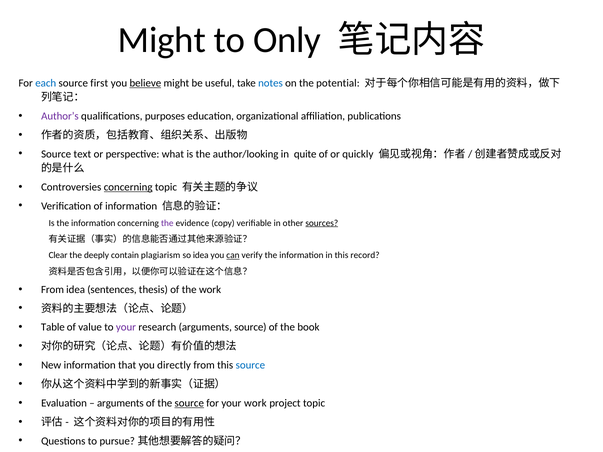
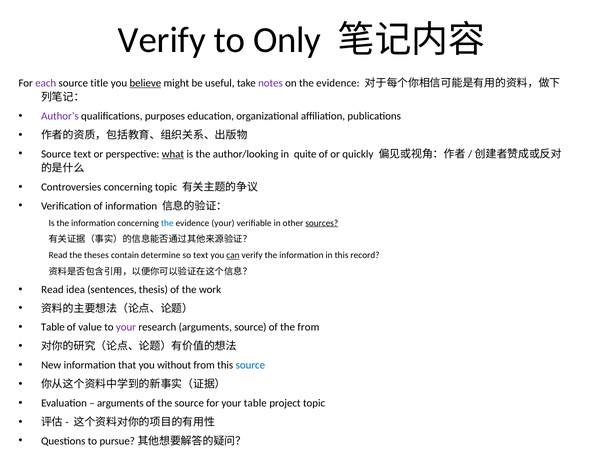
Might at (162, 40): Might -> Verify
each colour: blue -> purple
first: first -> title
notes colour: blue -> purple
on the potential: potential -> evidence
what underline: none -> present
concerning at (128, 187) underline: present -> none
the at (167, 223) colour: purple -> blue
evidence copy: copy -> your
Clear at (58, 255): Clear -> Read
deeply: deeply -> theses
plagiarism: plagiarism -> determine
so idea: idea -> text
From at (52, 290): From -> Read
the book: book -> from
directly: directly -> without
source at (189, 403) underline: present -> none
your work: work -> table
